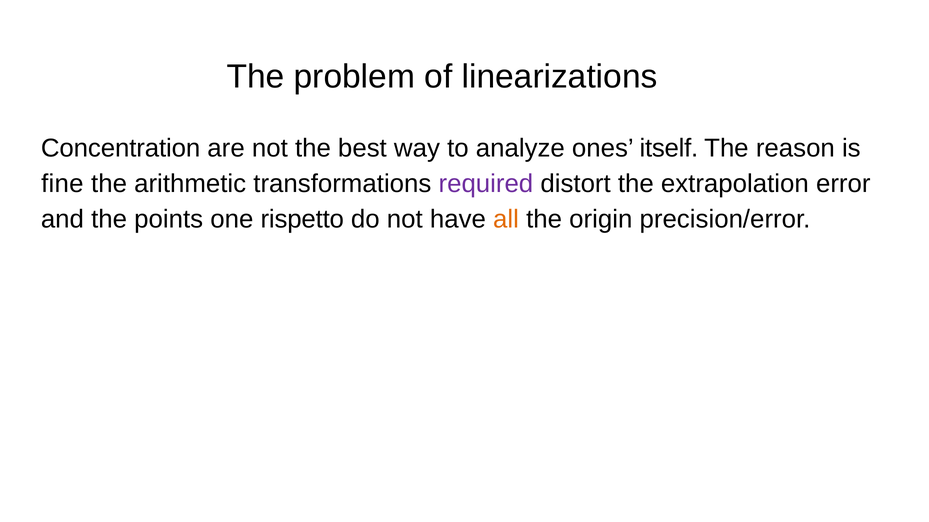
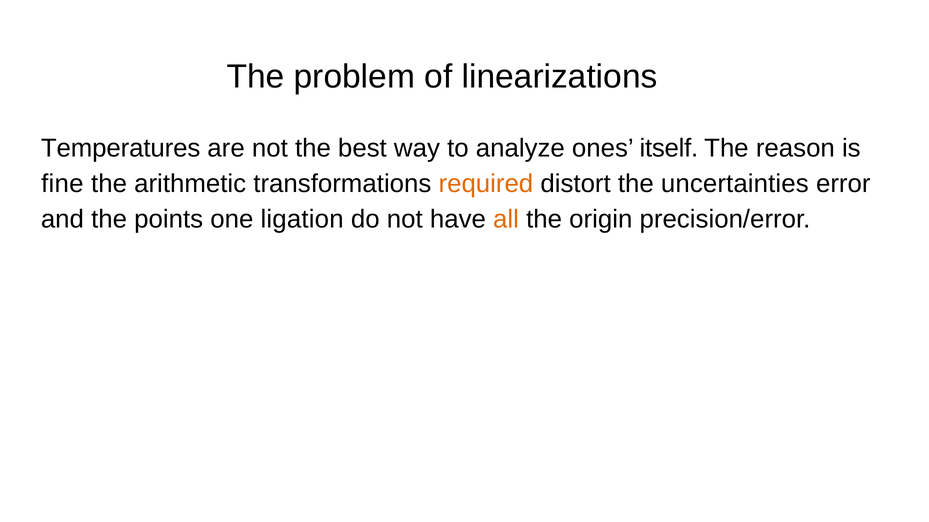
Concentration: Concentration -> Temperatures
required colour: purple -> orange
extrapolation: extrapolation -> uncertainties
rispetto: rispetto -> ligation
